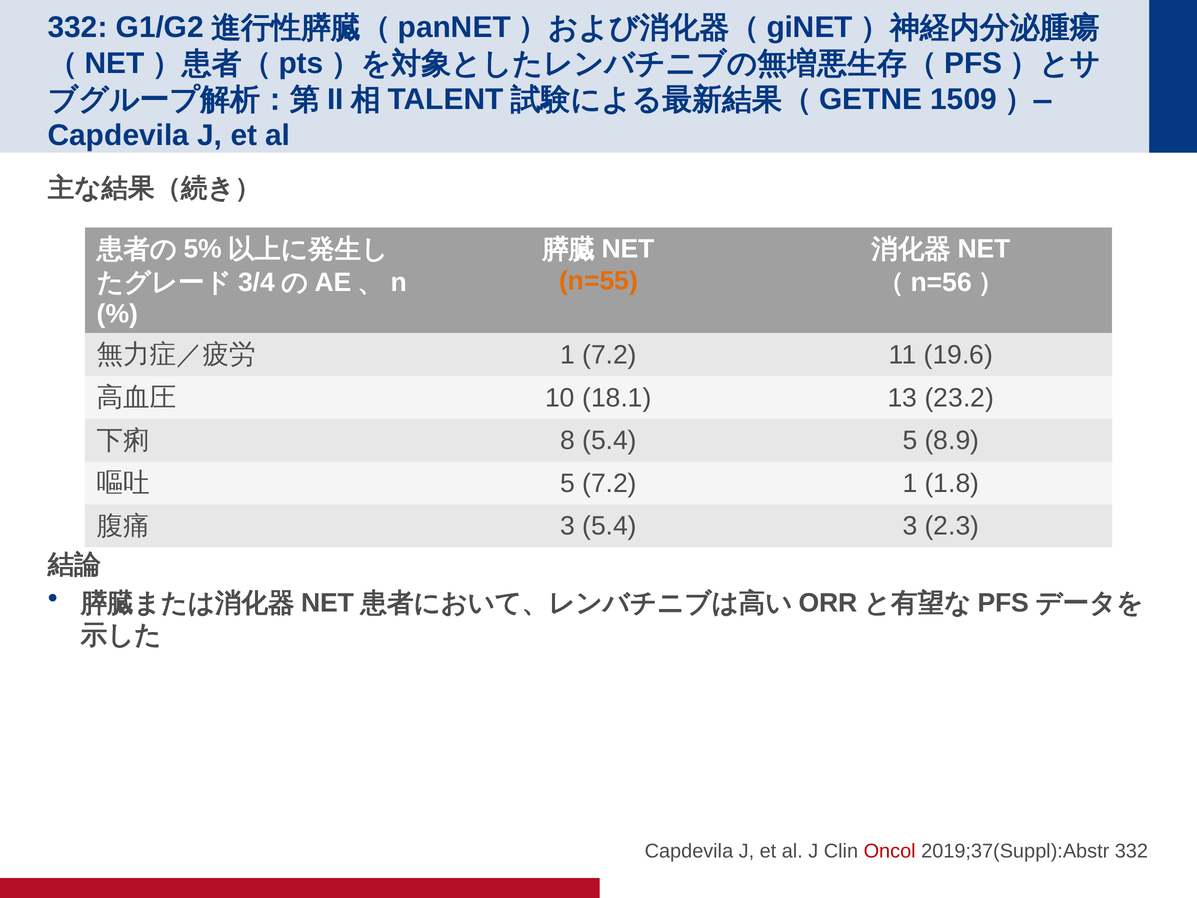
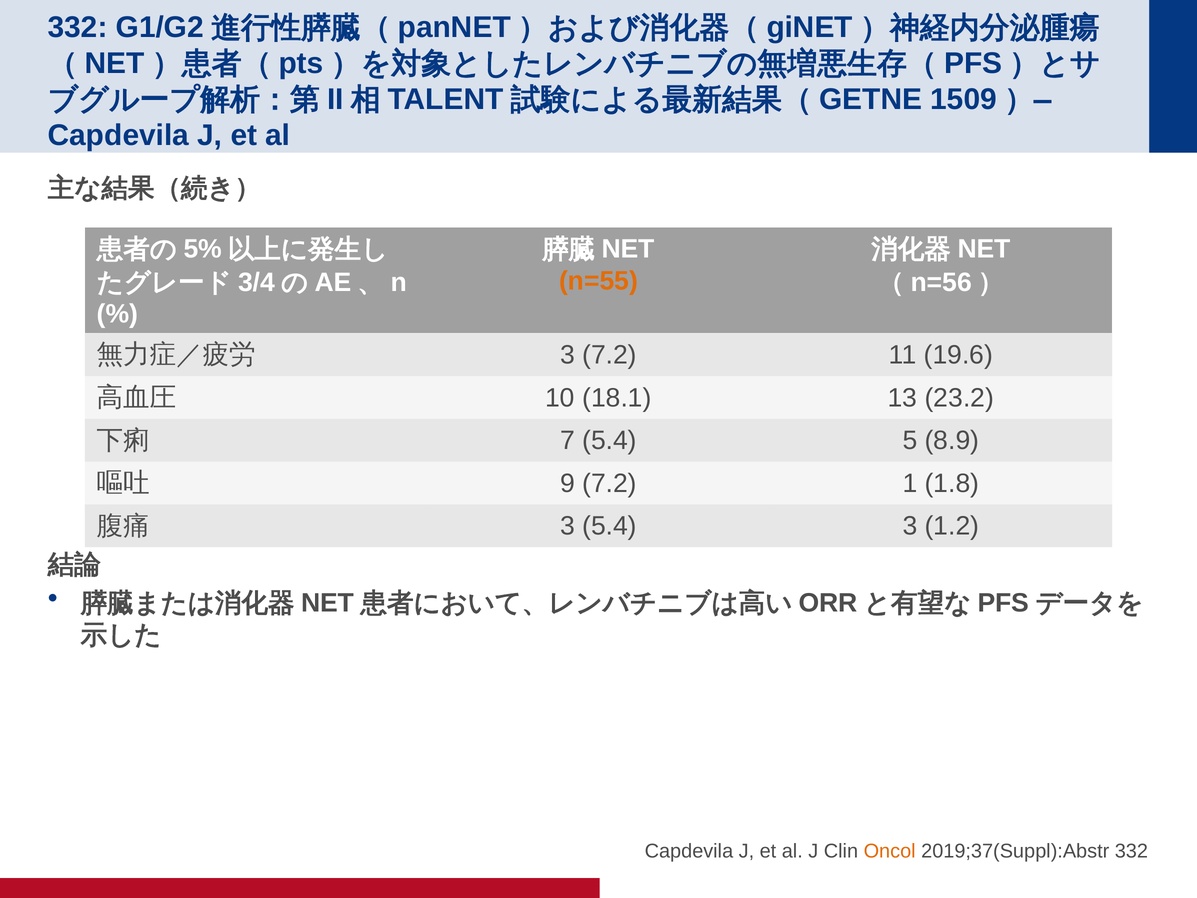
1 at (568, 355): 1 -> 3
8: 8 -> 7
5 at (568, 483): 5 -> 9
2.3: 2.3 -> 1.2
Oncol colour: red -> orange
